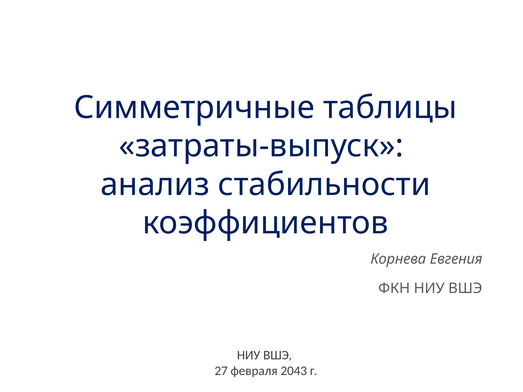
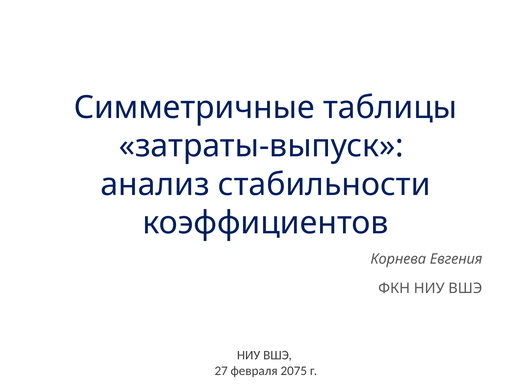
2043: 2043 -> 2075
